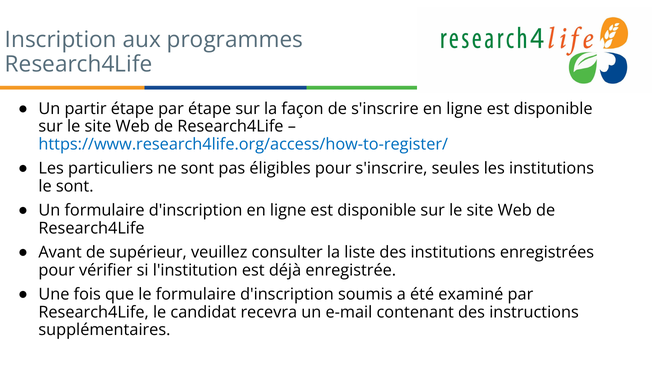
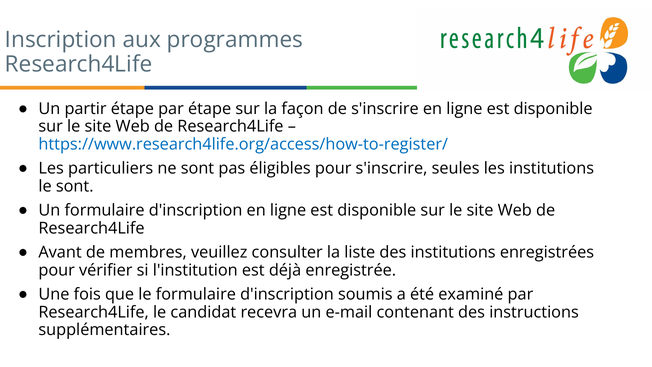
supérieur: supérieur -> membres
